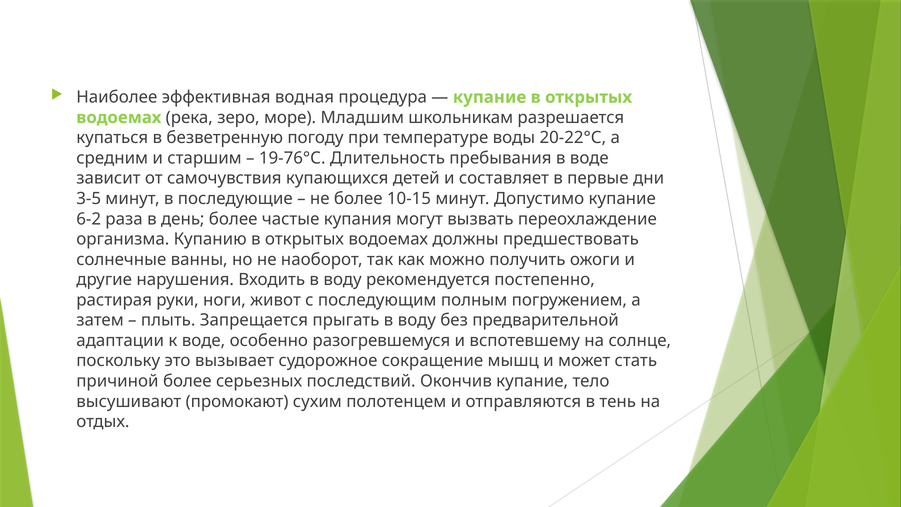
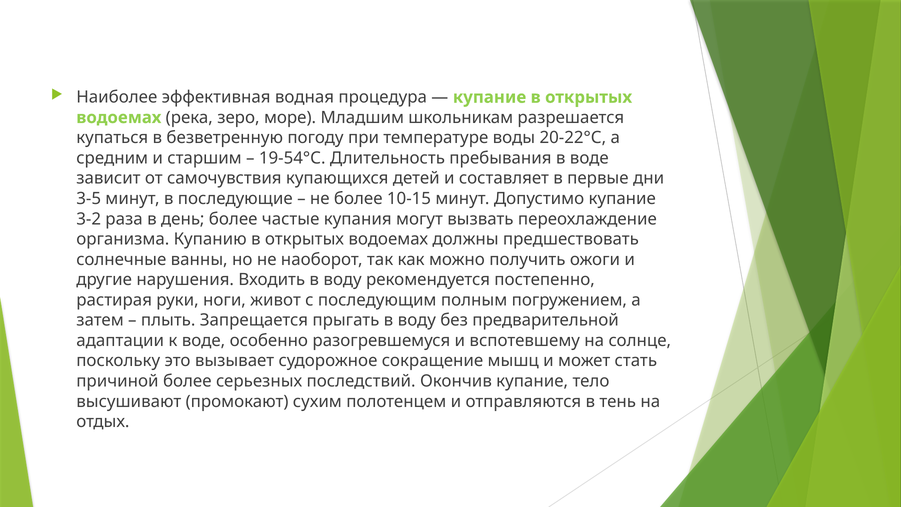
19-76°С: 19-76°С -> 19-54°С
6-2: 6-2 -> 3-2
